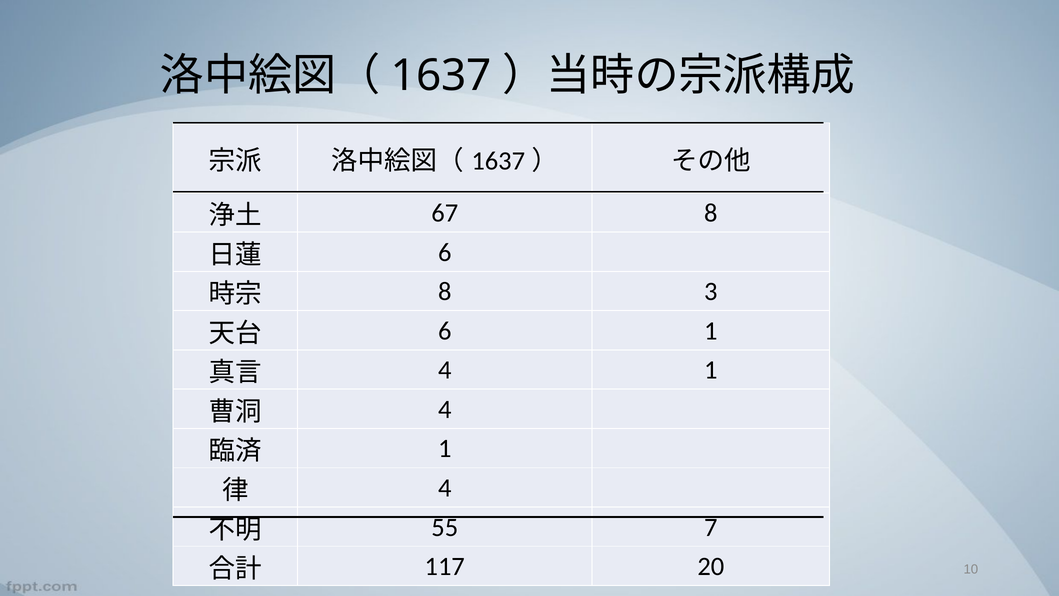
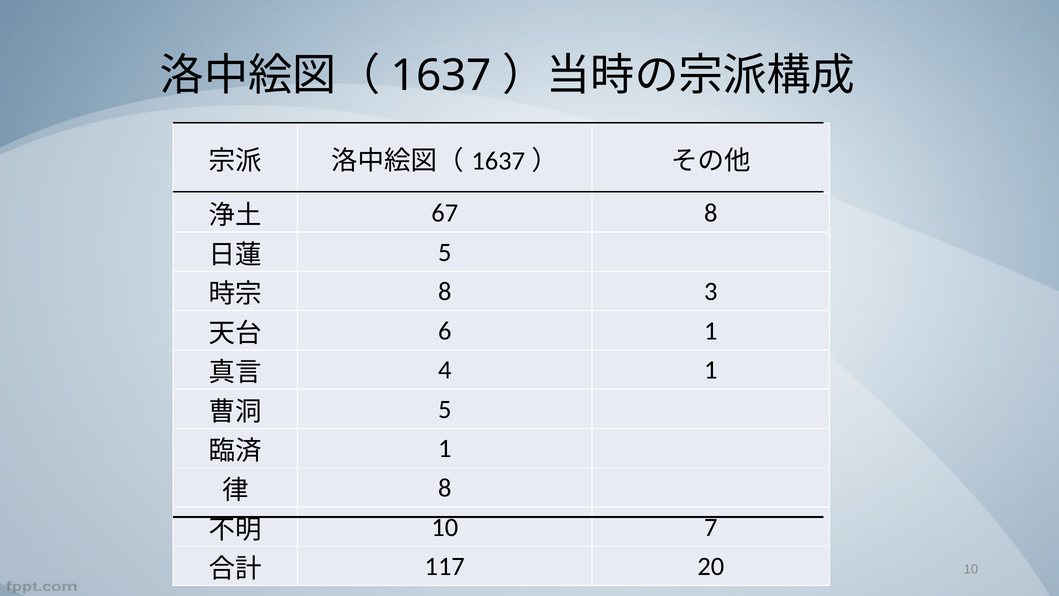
6 at (445, 252): 6 -> 5
4 at (445, 409): 4 -> 5
4 at (445, 488): 4 -> 8
55 at (445, 527): 55 -> 10
